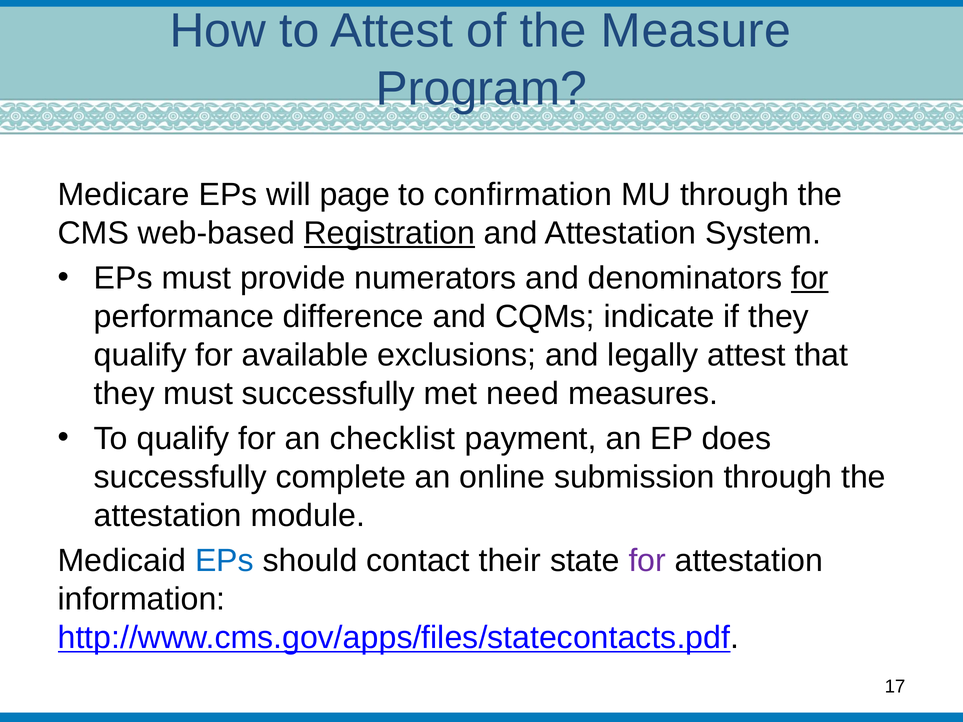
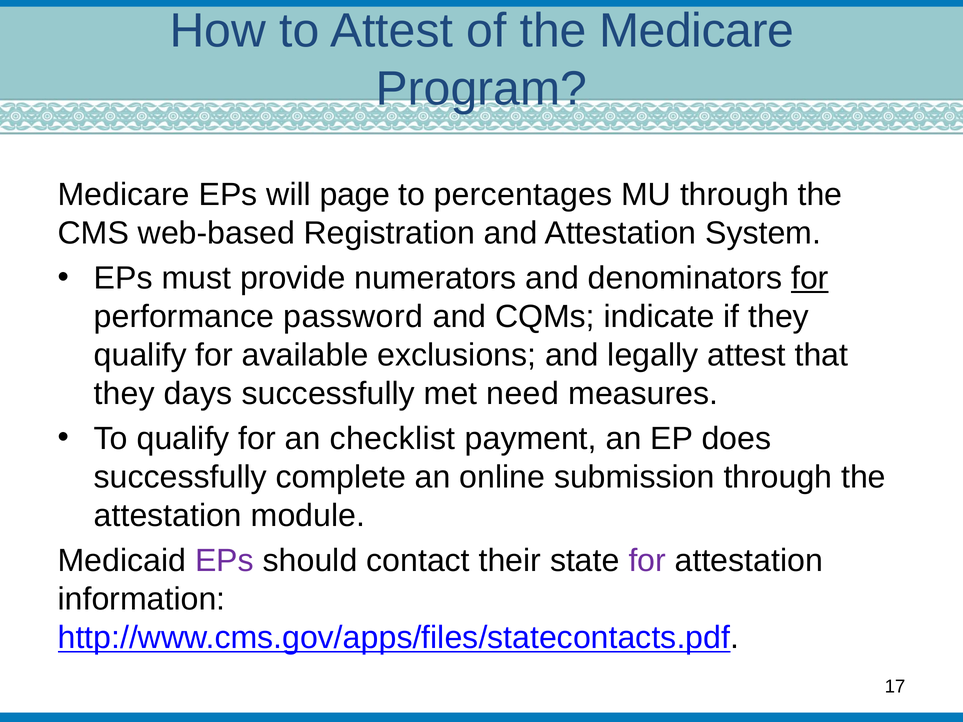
the Measure: Measure -> Medicare
confirmation: confirmation -> percentages
Registration underline: present -> none
difference: difference -> password
they must: must -> days
EPs at (224, 561) colour: blue -> purple
